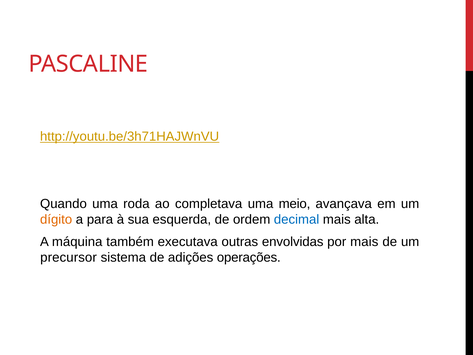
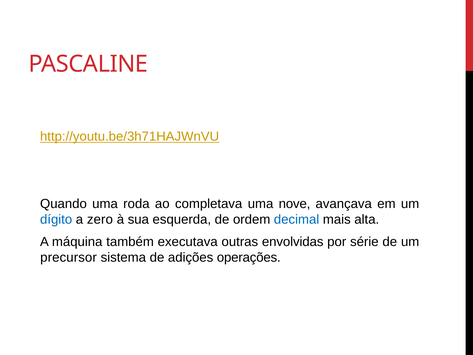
meio: meio -> nove
dígito colour: orange -> blue
para: para -> zero
por mais: mais -> série
